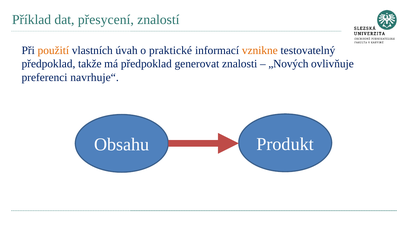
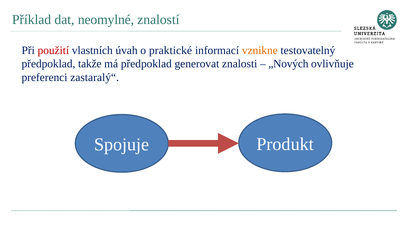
přesycení: přesycení -> neomylné
použití colour: orange -> red
navrhuje“: navrhuje“ -> zastaralý“
Obsahu: Obsahu -> Spojuje
